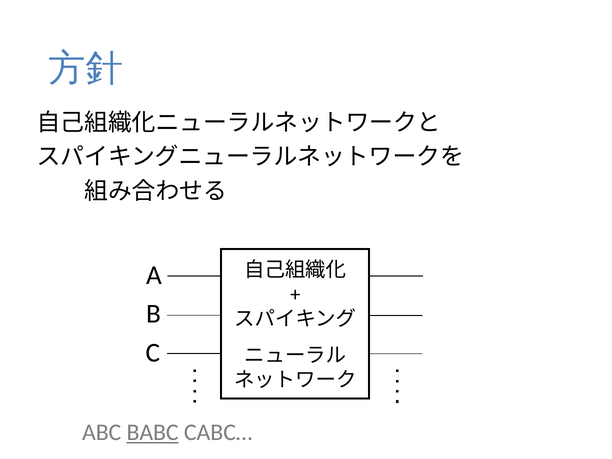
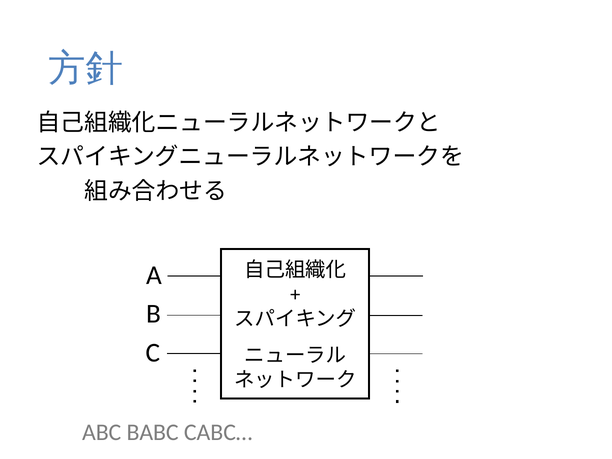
BABC underline: present -> none
